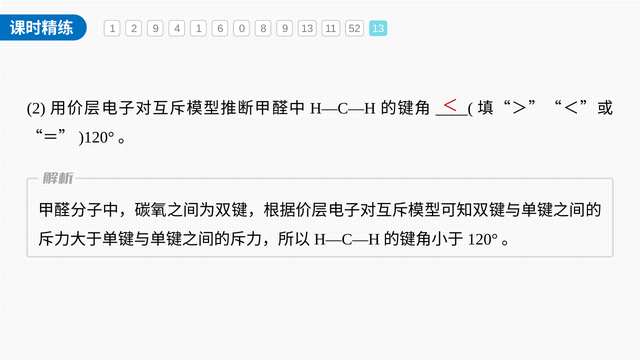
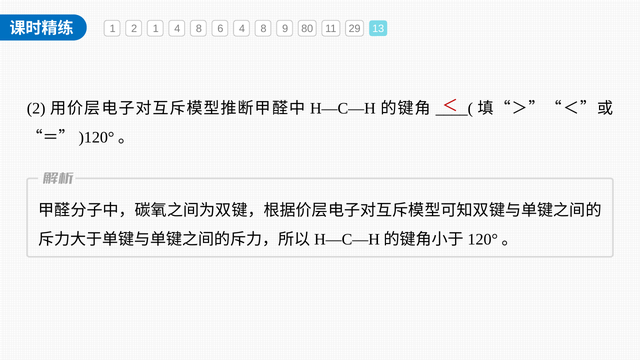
2 9: 9 -> 1
1 at (199, 29): 1 -> 8
6 0: 0 -> 4
9 13: 13 -> 80
52: 52 -> 29
